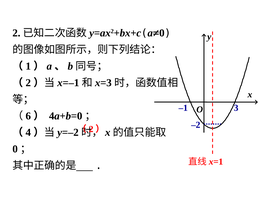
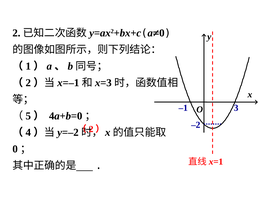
6: 6 -> 5
